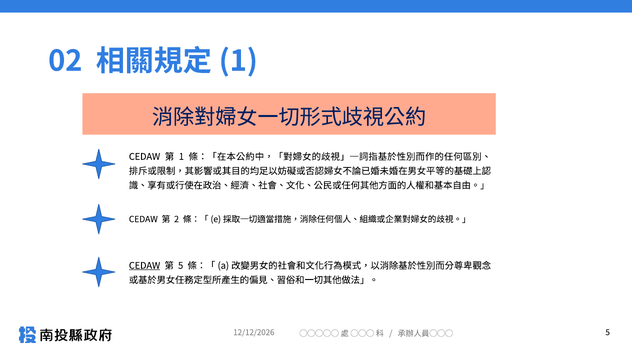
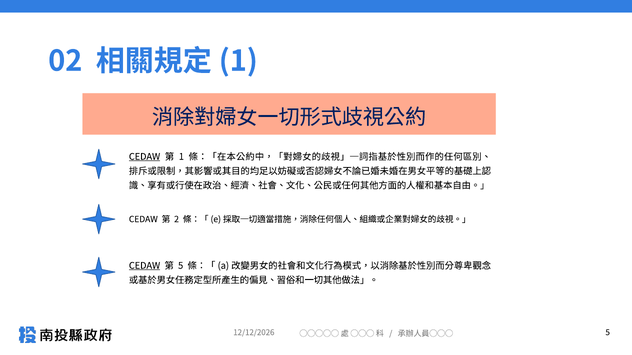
CEDAW at (145, 157) underline: none -> present
